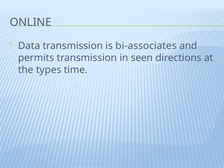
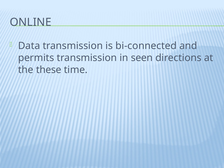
bi-associates: bi-associates -> bi-connected
types: types -> these
